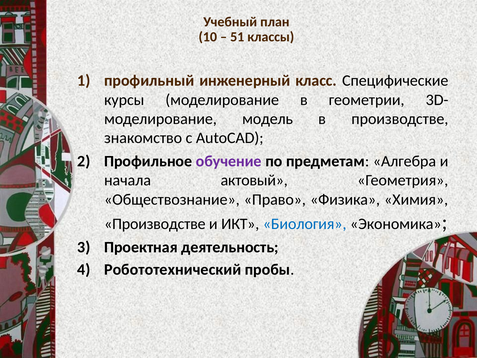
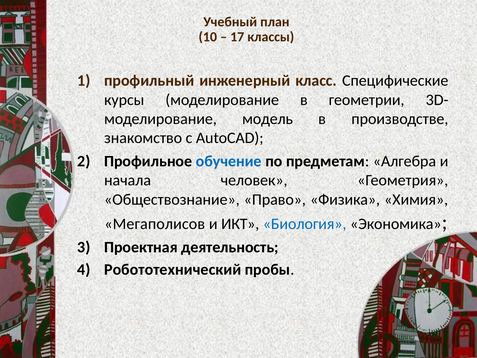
51: 51 -> 17
обучение colour: purple -> blue
актовый: актовый -> человек
Производстве at (155, 224): Производстве -> Мегаполисов
